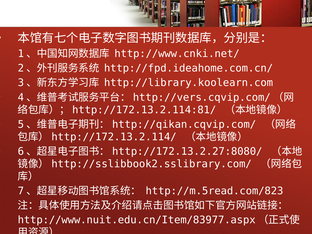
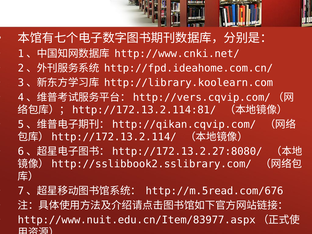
http://m.5read.com/823: http://m.5read.com/823 -> http://m.5read.com/676
